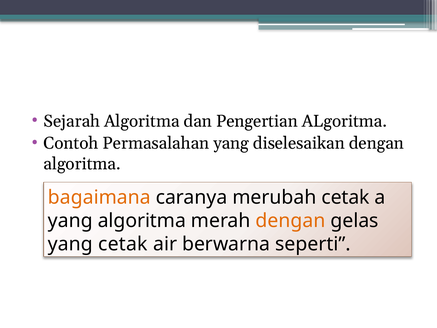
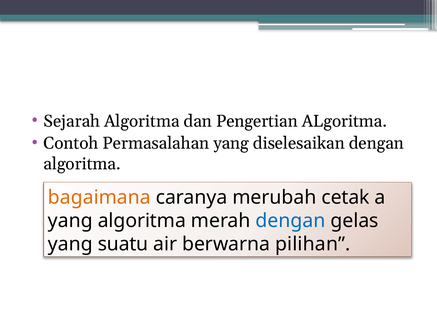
dengan at (291, 221) colour: orange -> blue
yang cetak: cetak -> suatu
seperti: seperti -> pilihan
